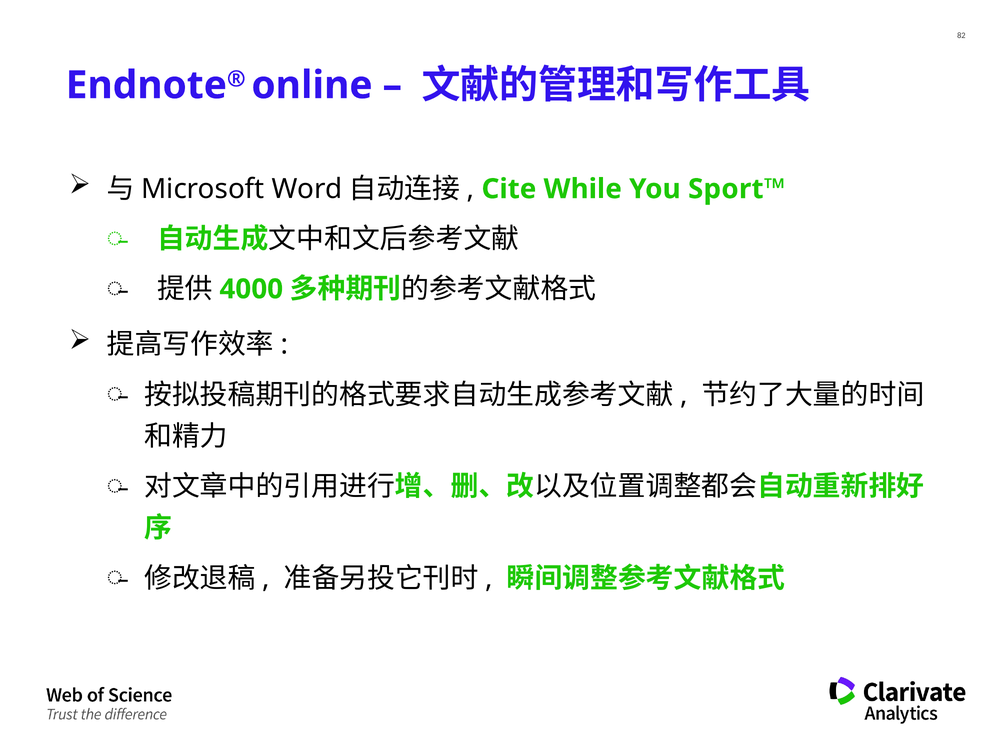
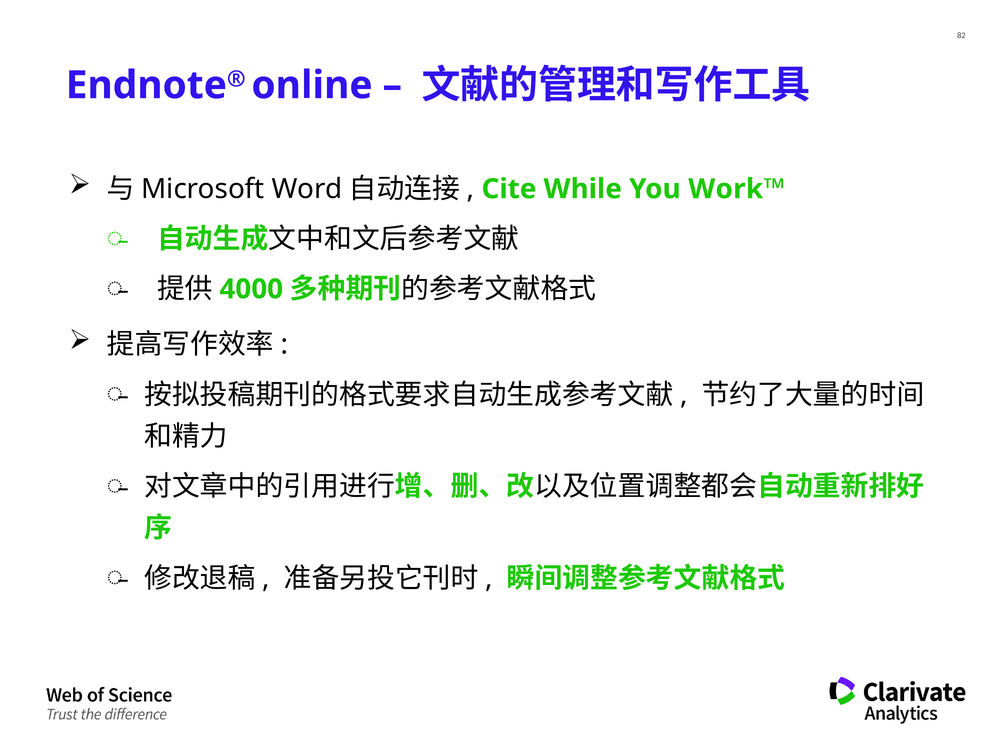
Sport™: Sport™ -> Work™
